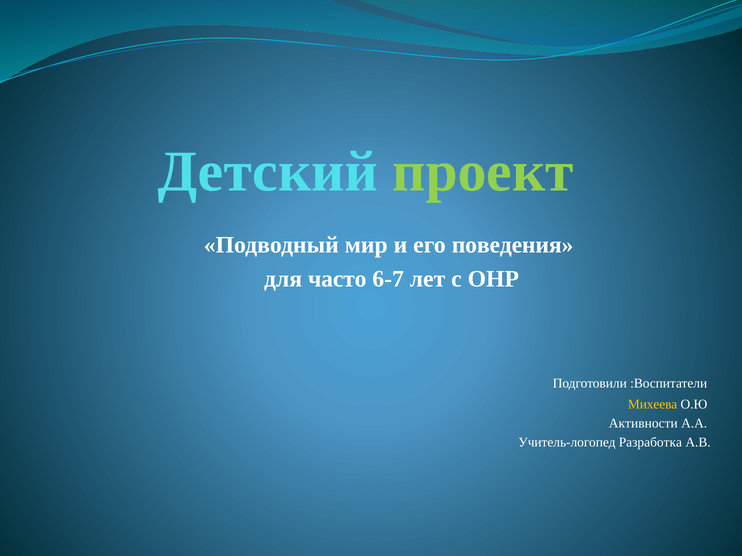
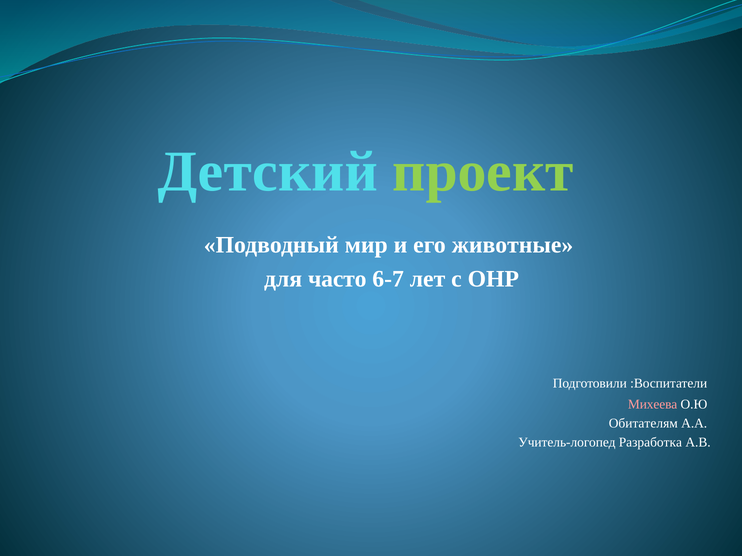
поведения: поведения -> животные
Михеева colour: yellow -> pink
Активности: Активности -> Обитателям
